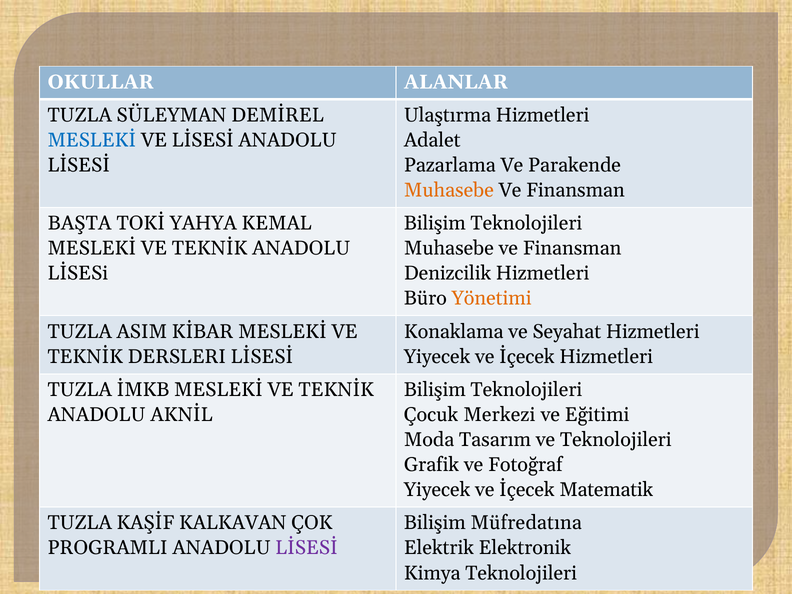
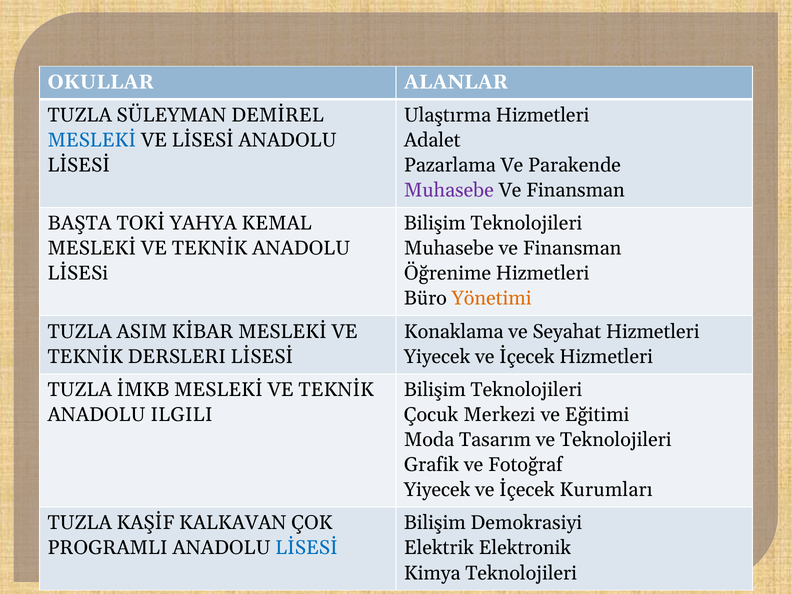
Muhasebe at (449, 190) colour: orange -> purple
Denizcilik: Denizcilik -> Öğrenime
AKNİL: AKNİL -> ILGILI
Matematik: Matematik -> Kurumları
Müfredatına: Müfredatına -> Demokrasiyi
LİSESİ at (307, 548) colour: purple -> blue
